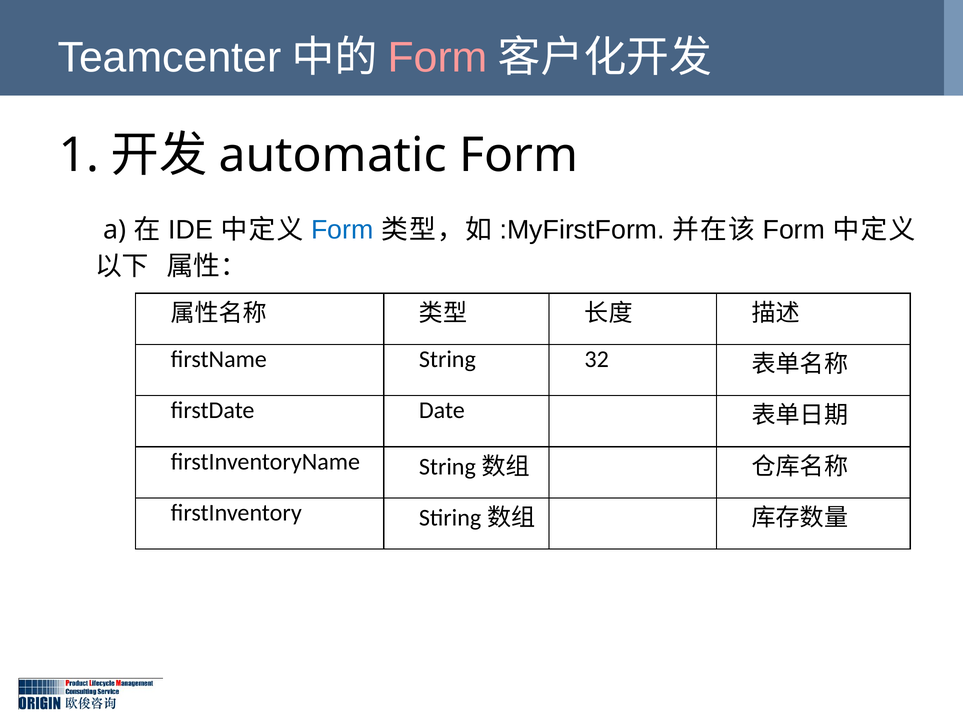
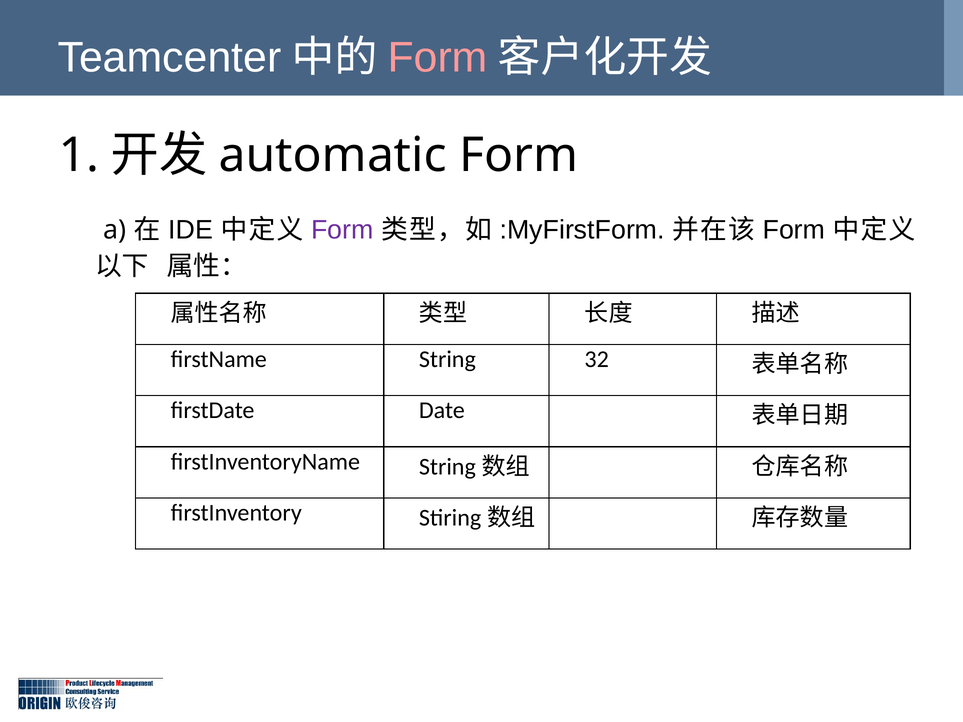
Form at (342, 230) colour: blue -> purple
